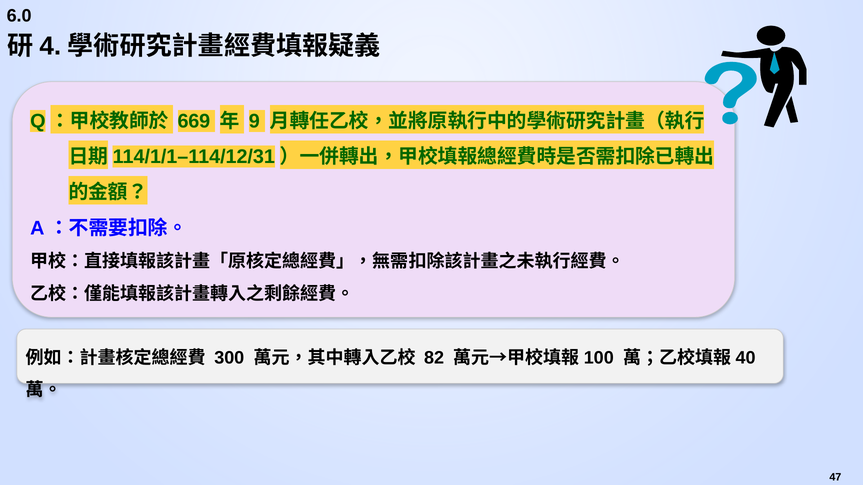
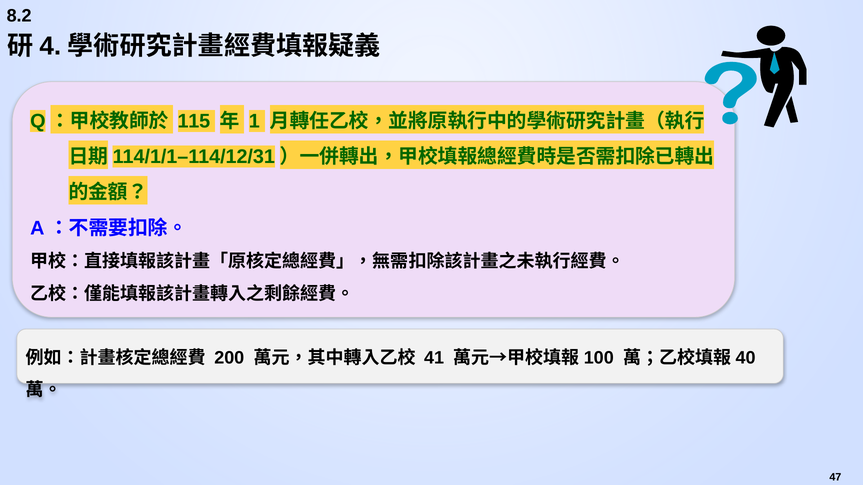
6.0: 6.0 -> 8.2
669: 669 -> 115
9: 9 -> 1
300: 300 -> 200
82: 82 -> 41
